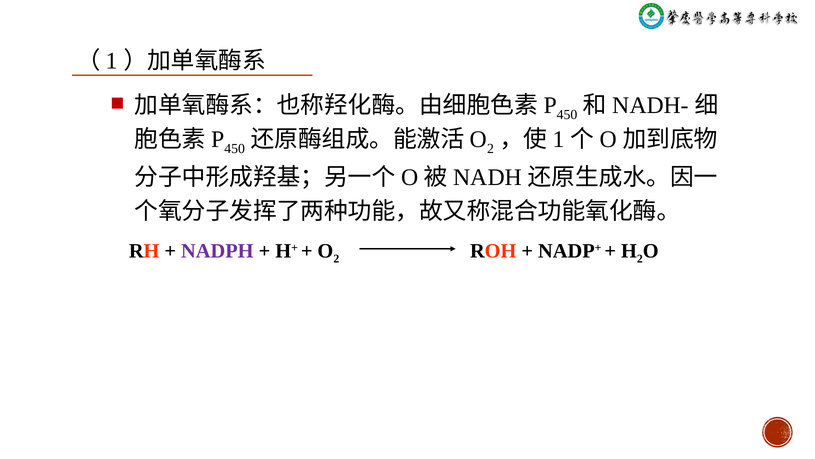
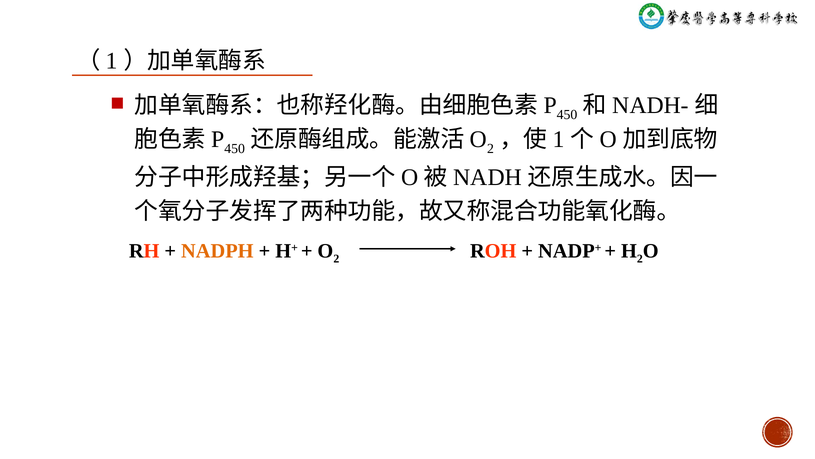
NADPH colour: purple -> orange
